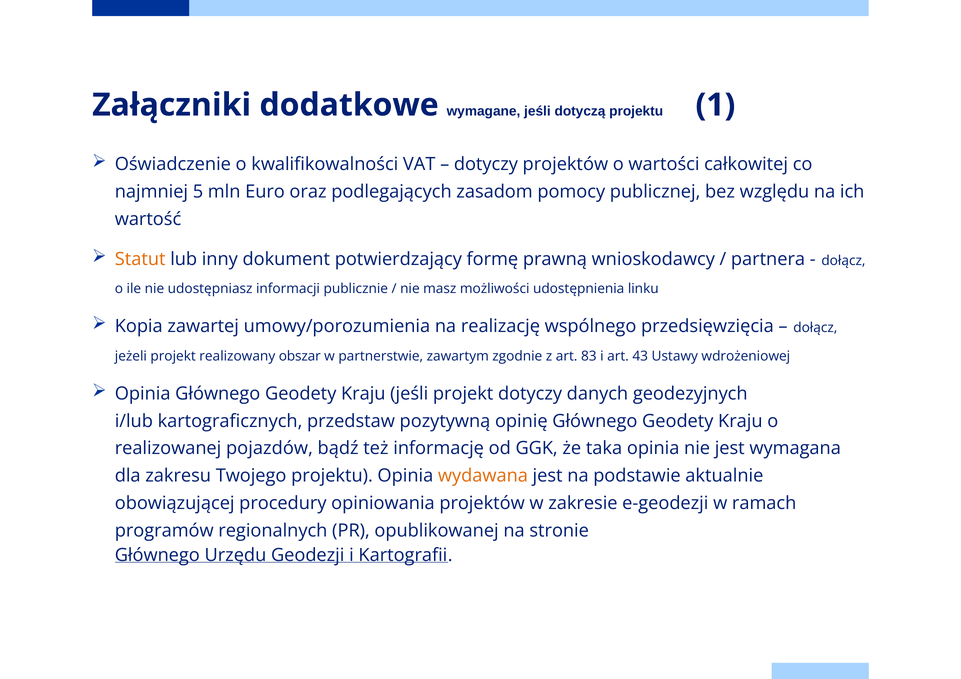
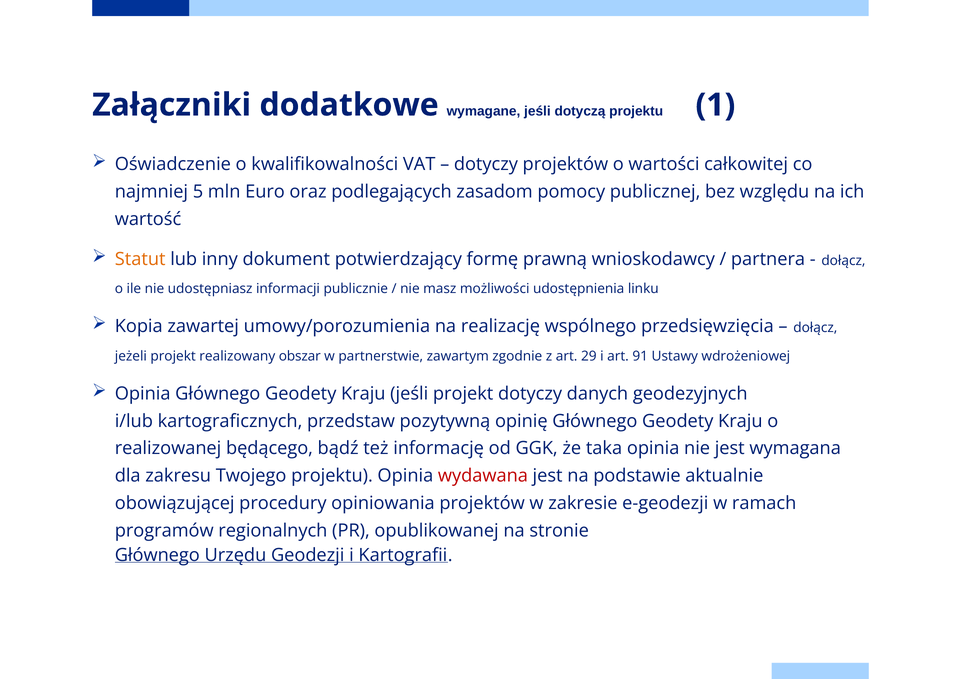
83: 83 -> 29
43: 43 -> 91
pojazdów: pojazdów -> będącego
wydawana colour: orange -> red
